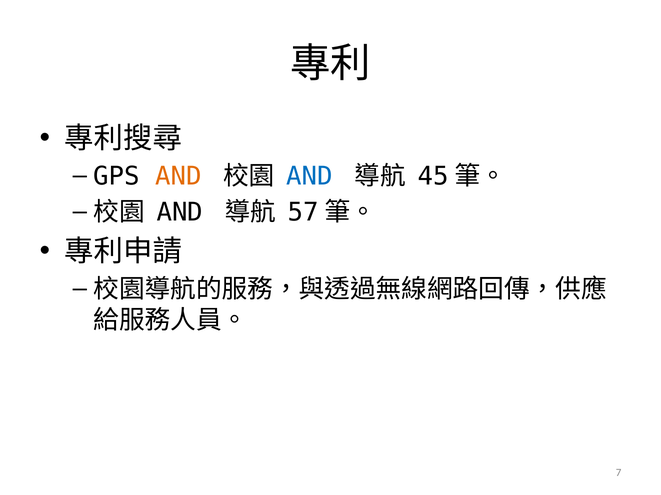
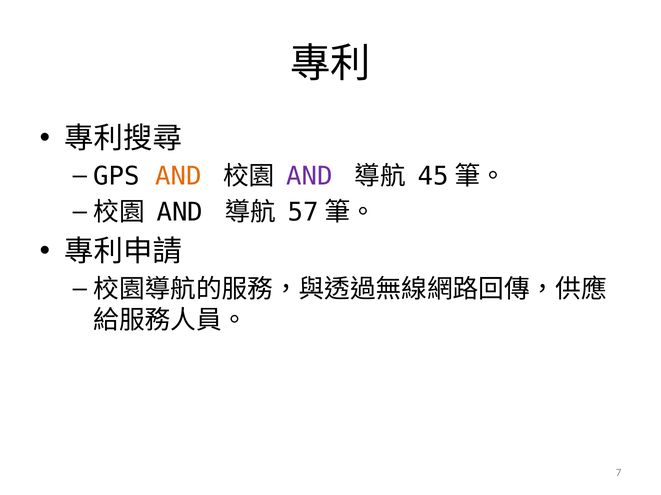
AND at (310, 177) colour: blue -> purple
